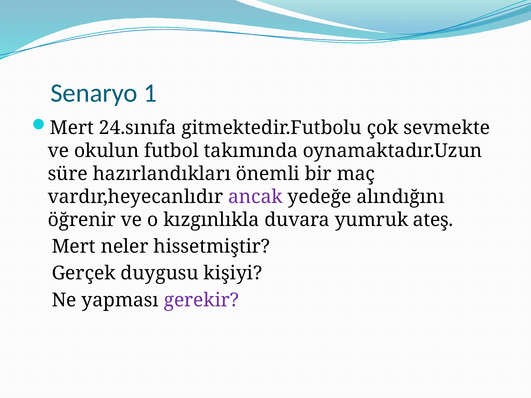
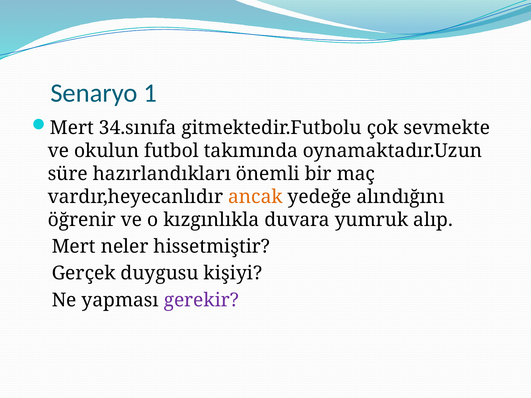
24.sınıfa: 24.sınıfa -> 34.sınıfa
ancak colour: purple -> orange
ateş: ateş -> alıp
